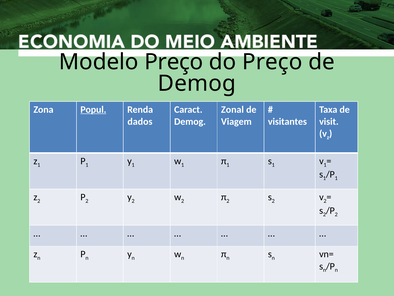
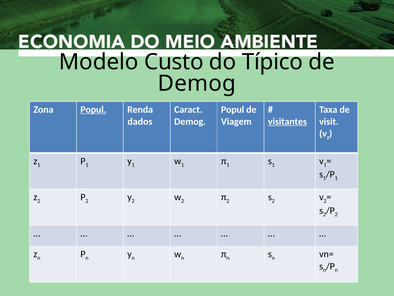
Modelo Preço: Preço -> Custo
do Preço: Preço -> Típico
Zonal at (232, 109): Zonal -> Popul
visitantes underline: none -> present
